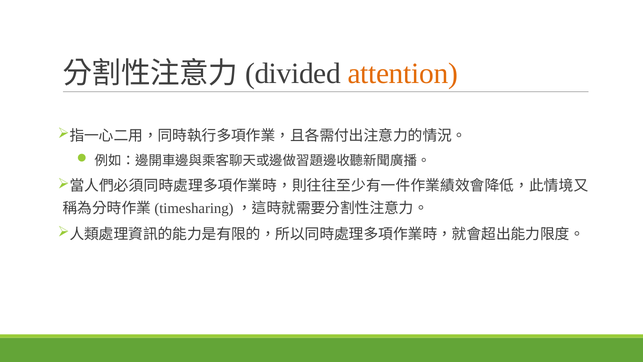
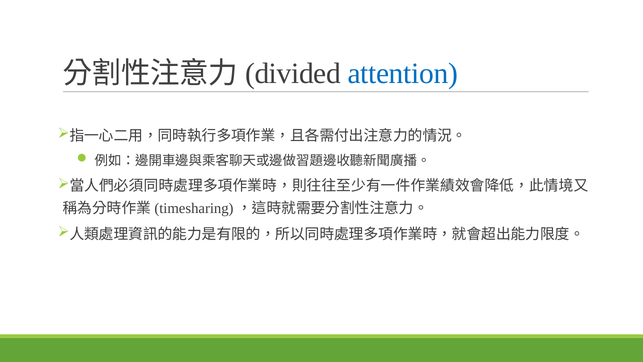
attention colour: orange -> blue
